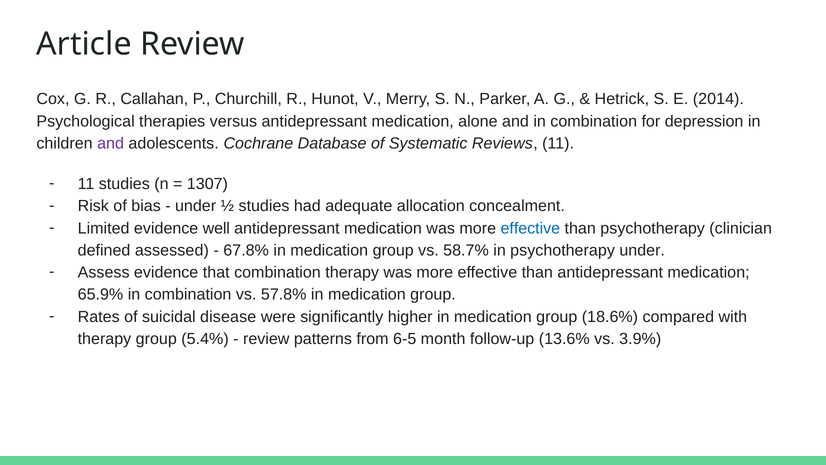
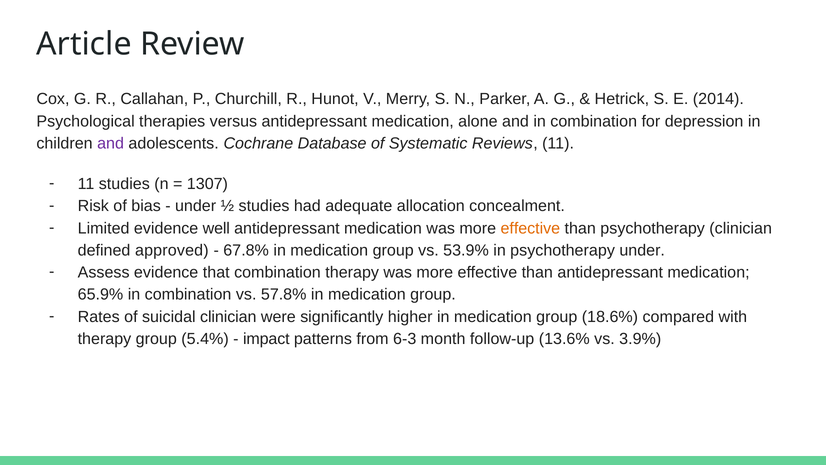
effective at (530, 228) colour: blue -> orange
assessed: assessed -> approved
58.7%: 58.7% -> 53.9%
suicidal disease: disease -> clinician
review at (266, 339): review -> impact
6-5: 6-5 -> 6-3
